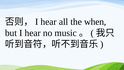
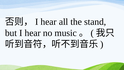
when: when -> stand
